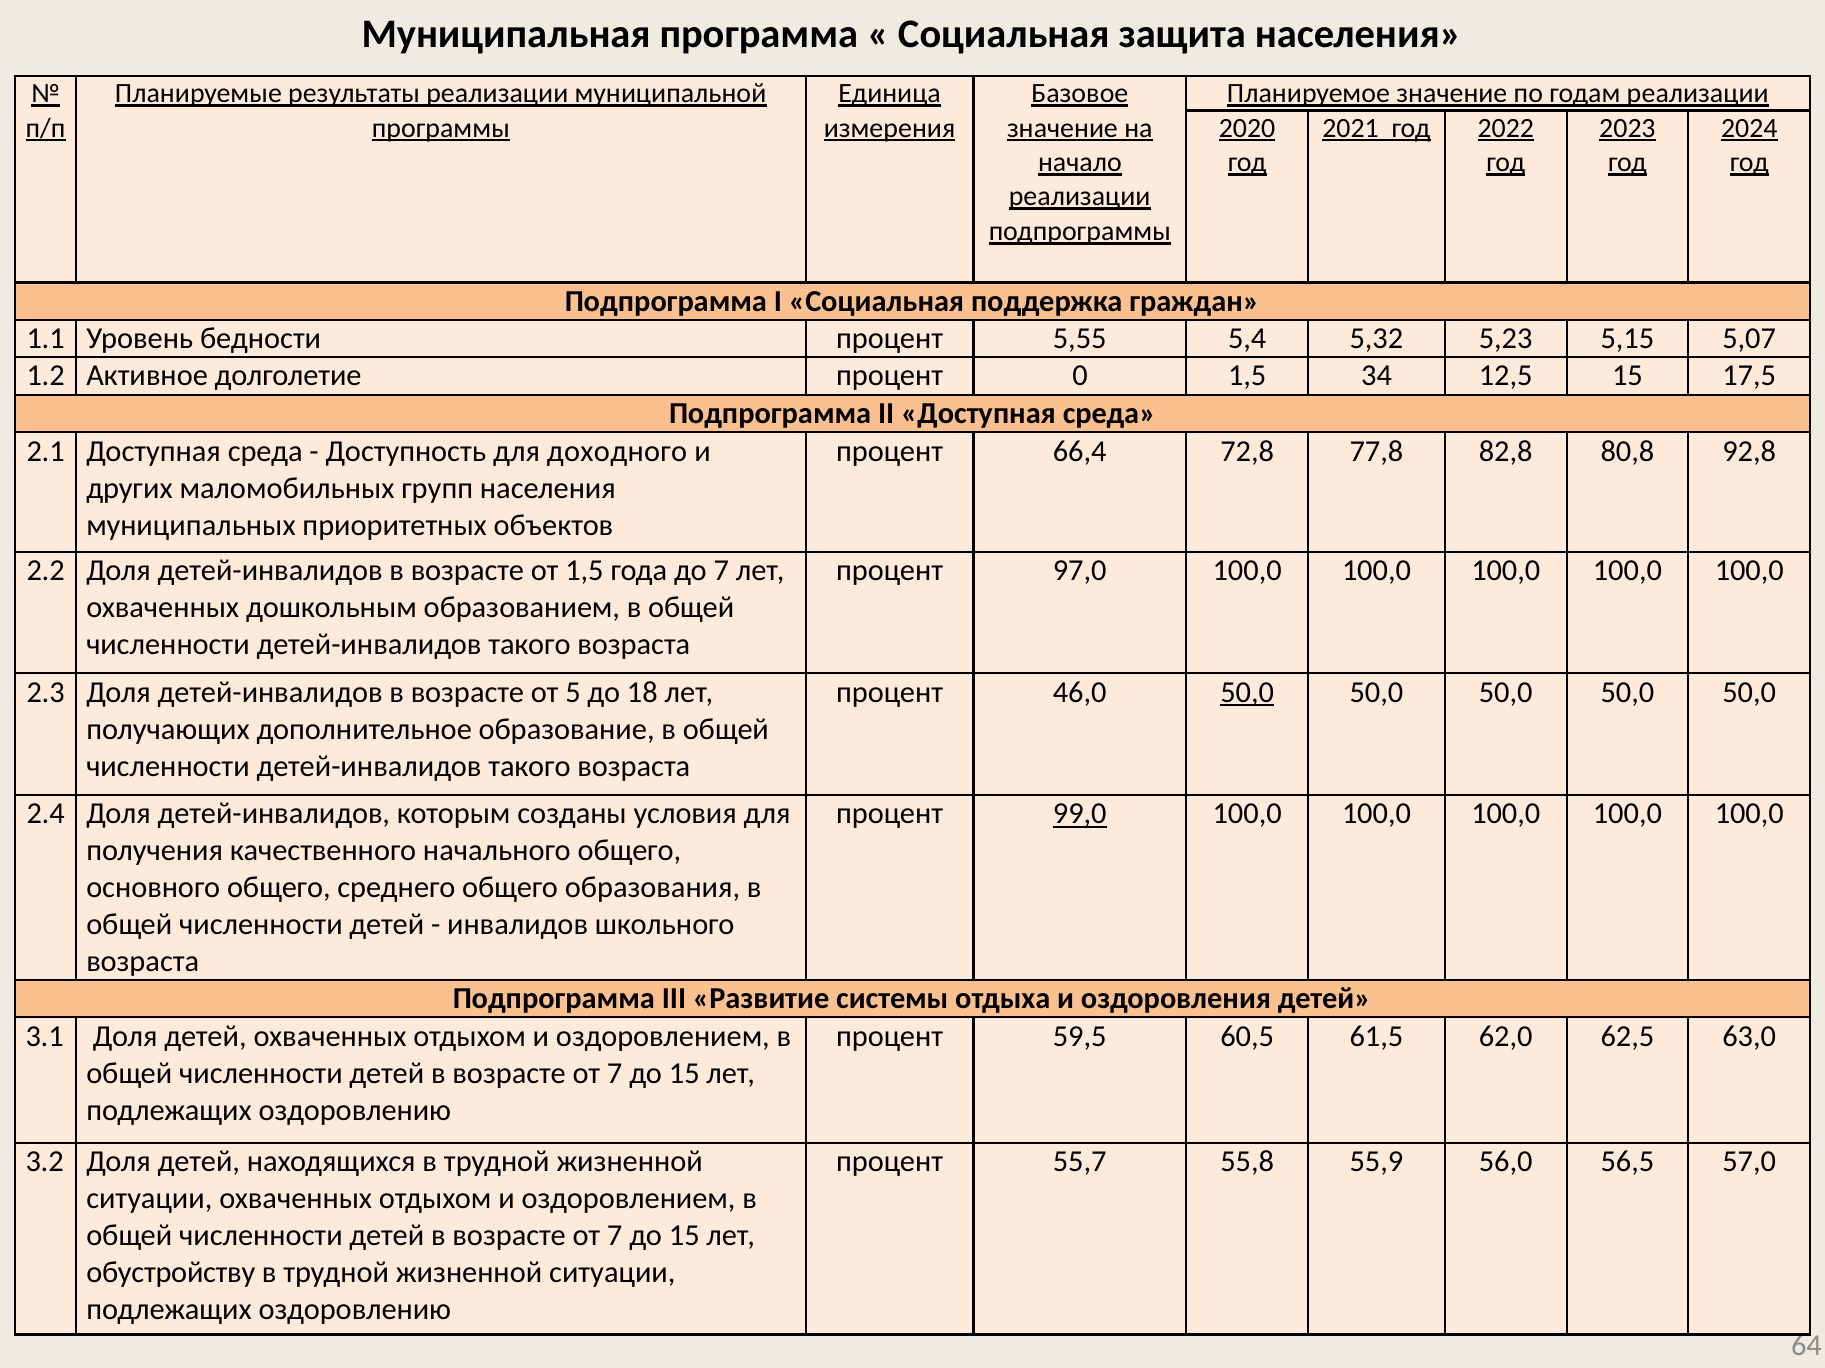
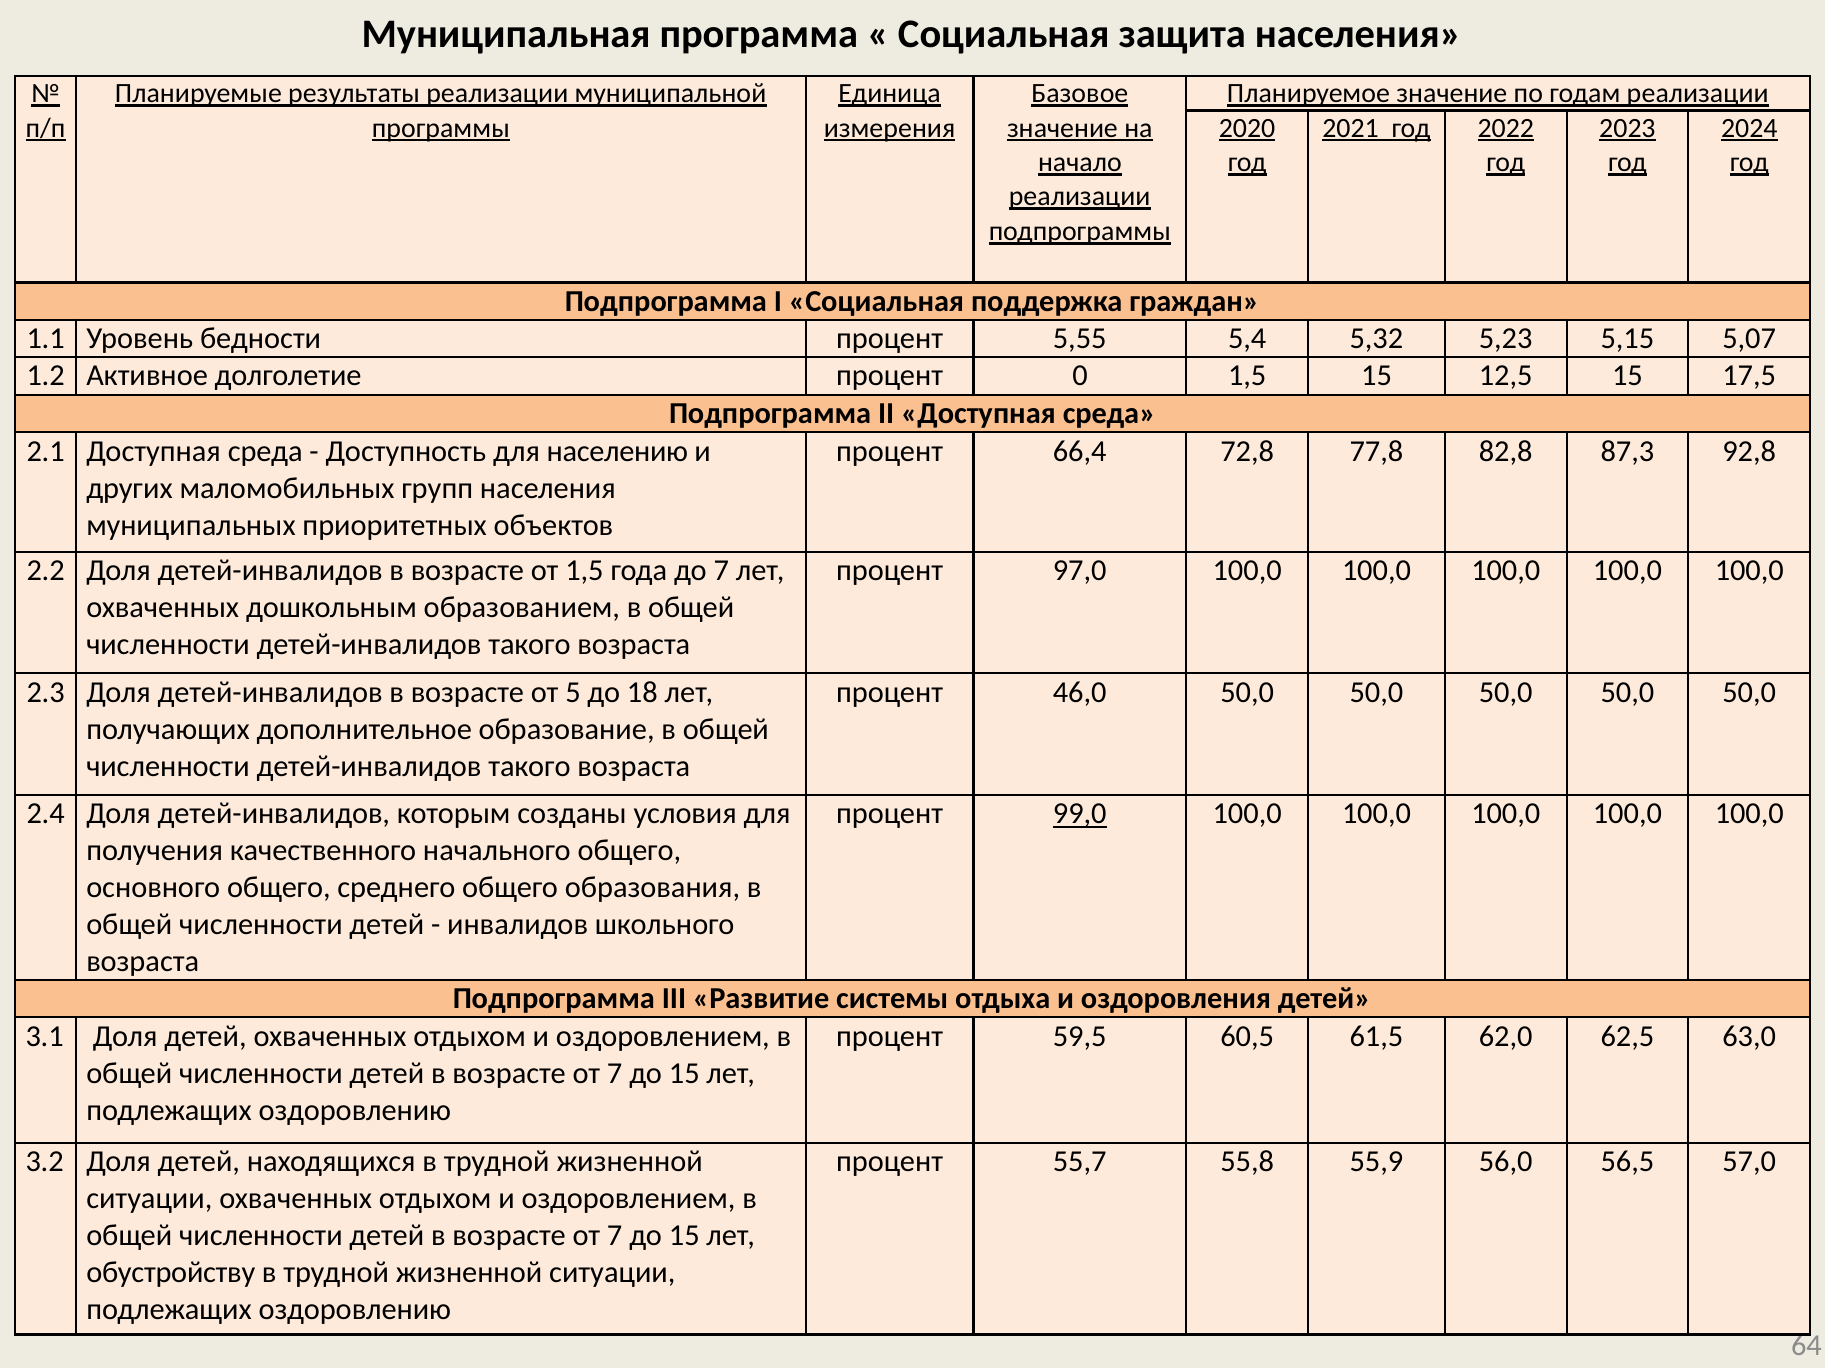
1,5 34: 34 -> 15
доходного: доходного -> населению
80,8: 80,8 -> 87,3
50,0 at (1247, 692) underline: present -> none
